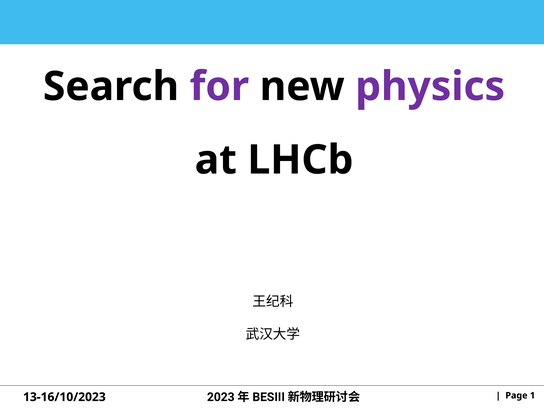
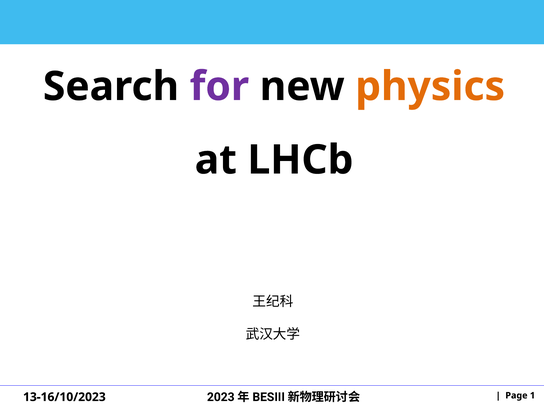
physics colour: purple -> orange
